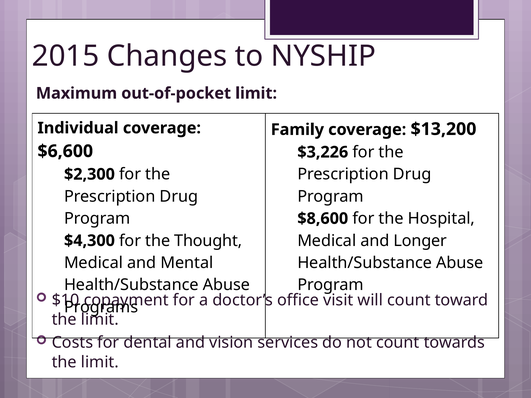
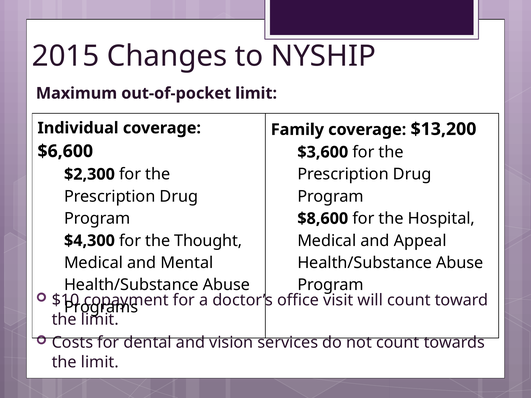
$3,226: $3,226 -> $3,600
Longer: Longer -> Appeal
